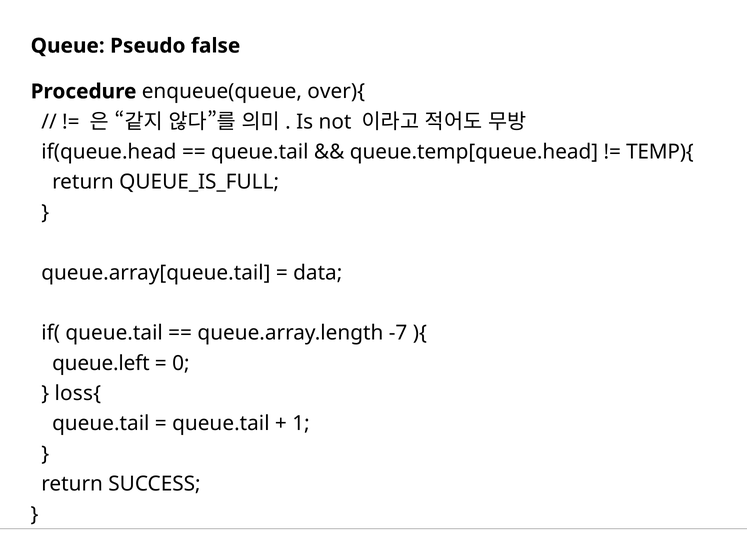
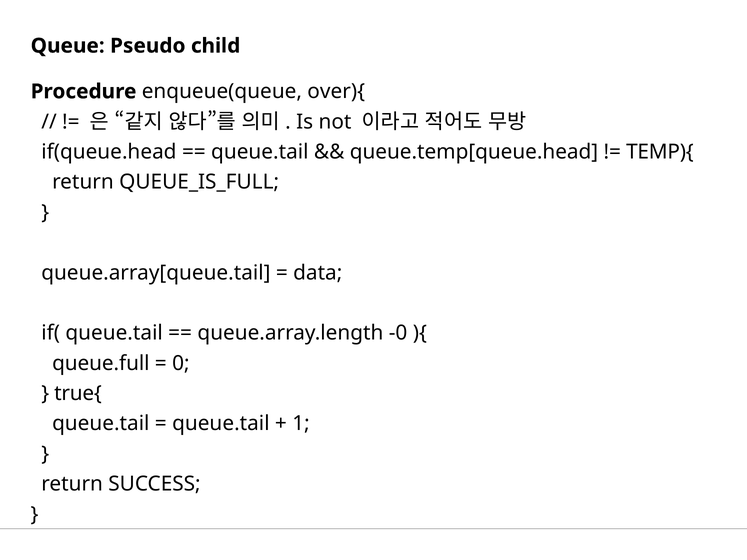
false: false -> child
-7: -7 -> -0
queue.left: queue.left -> queue.full
loss{: loss{ -> true{
